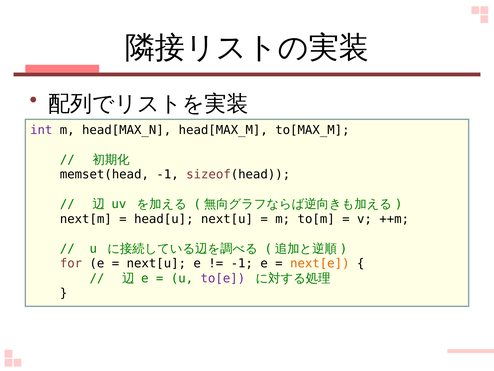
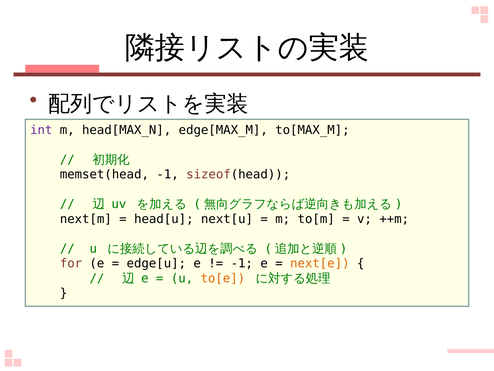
head[MAX_M: head[MAX_M -> edge[MAX_M
next[u at (156, 263): next[u -> edge[u
to[e colour: purple -> orange
